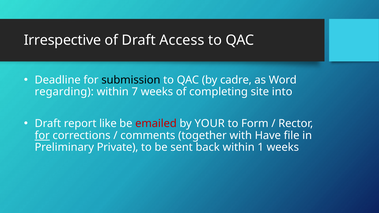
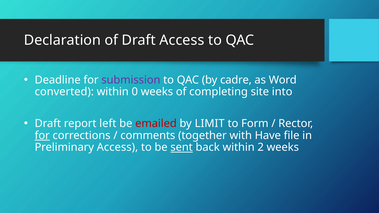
Irrespective: Irrespective -> Declaration
submission colour: black -> purple
regarding: regarding -> converted
7: 7 -> 0
like: like -> left
YOUR: YOUR -> LIMIT
Preliminary Private: Private -> Access
sent underline: none -> present
1: 1 -> 2
